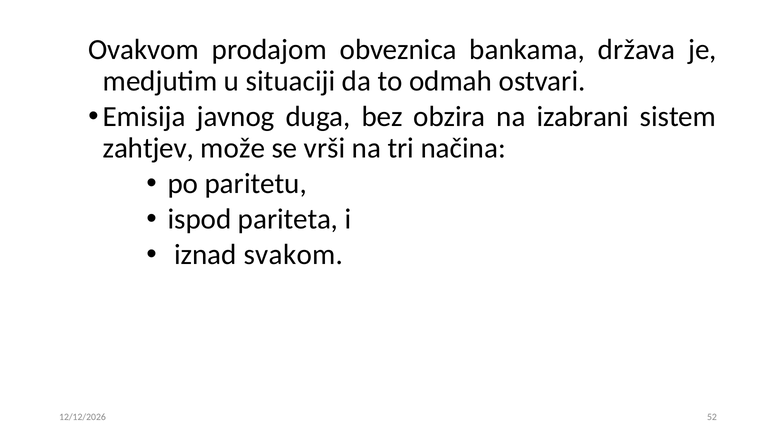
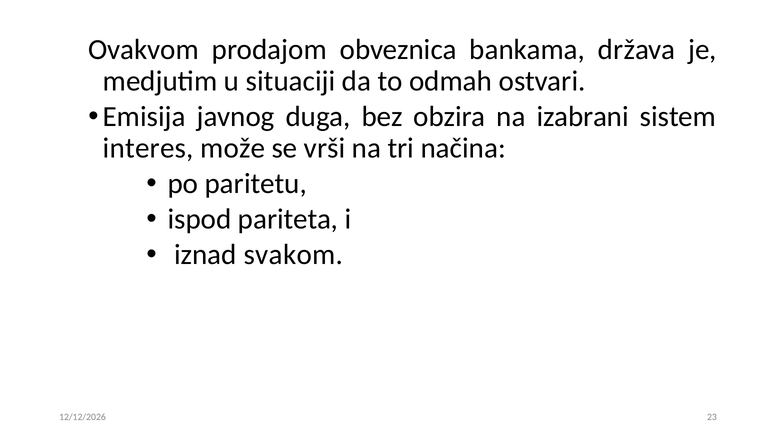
zahtjev: zahtjev -> interes
52: 52 -> 23
